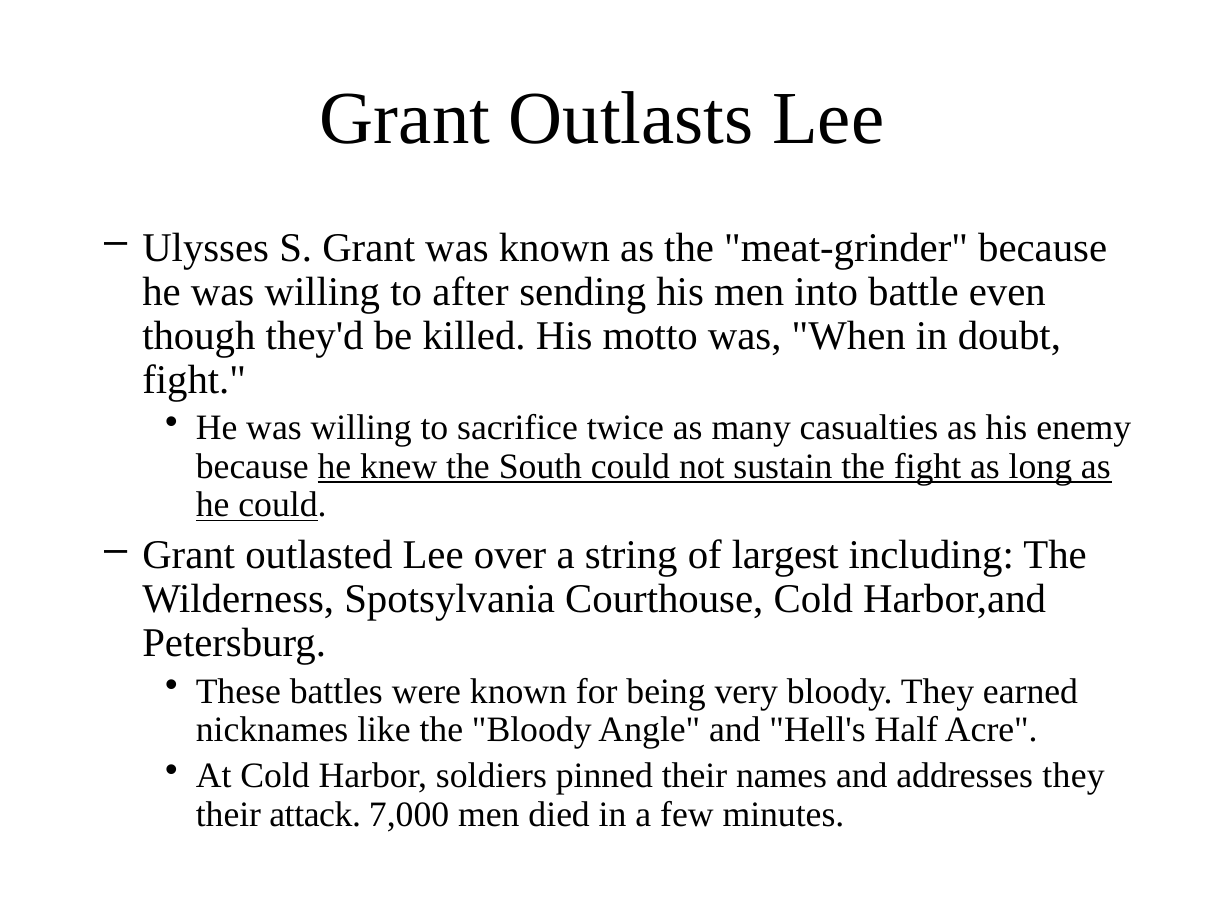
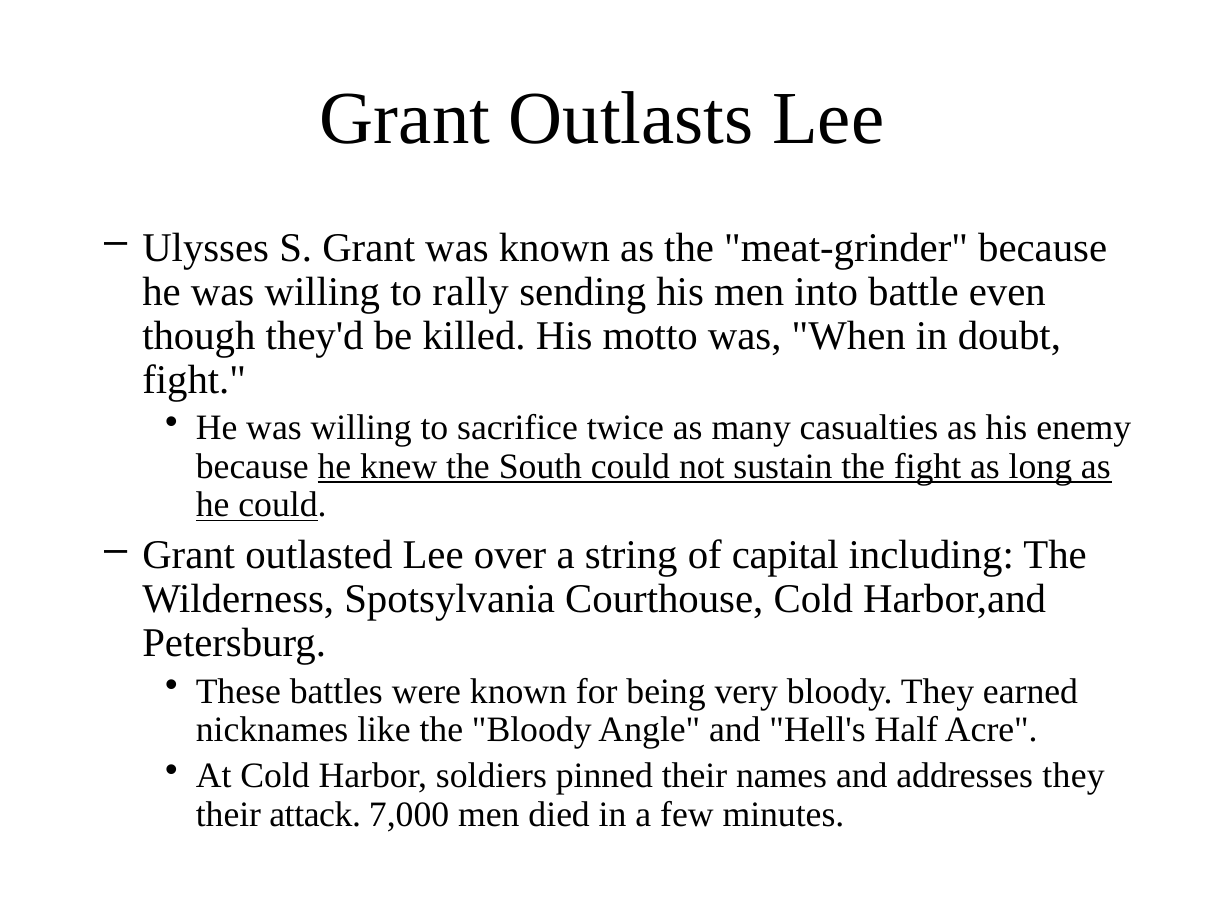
after: after -> rally
largest: largest -> capital
